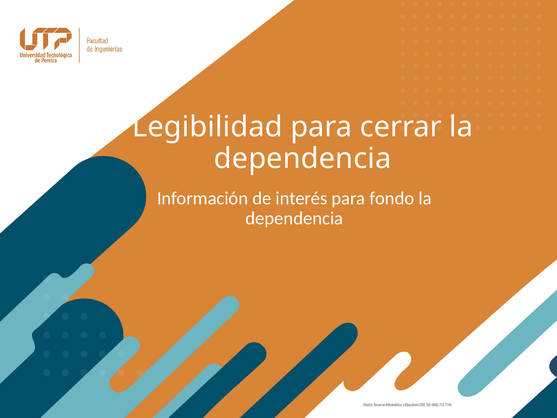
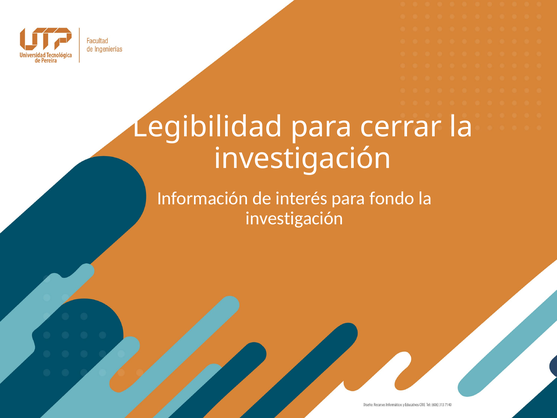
dependencia at (303, 158): dependencia -> investigación
dependencia at (294, 218): dependencia -> investigación
